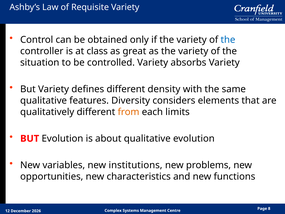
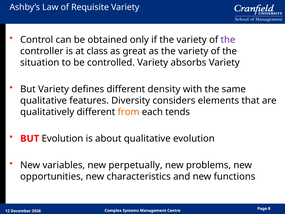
the at (228, 40) colour: blue -> purple
limits: limits -> tends
institutions: institutions -> perpetually
